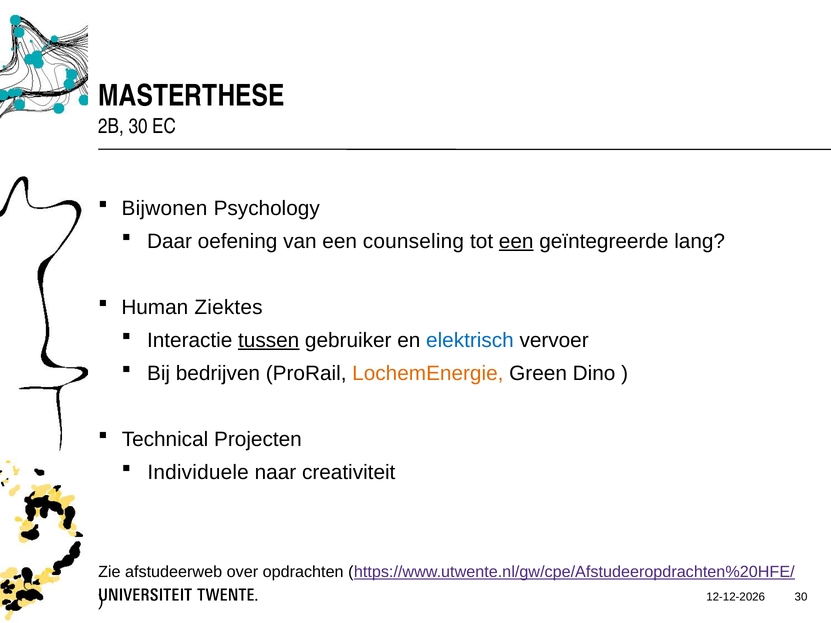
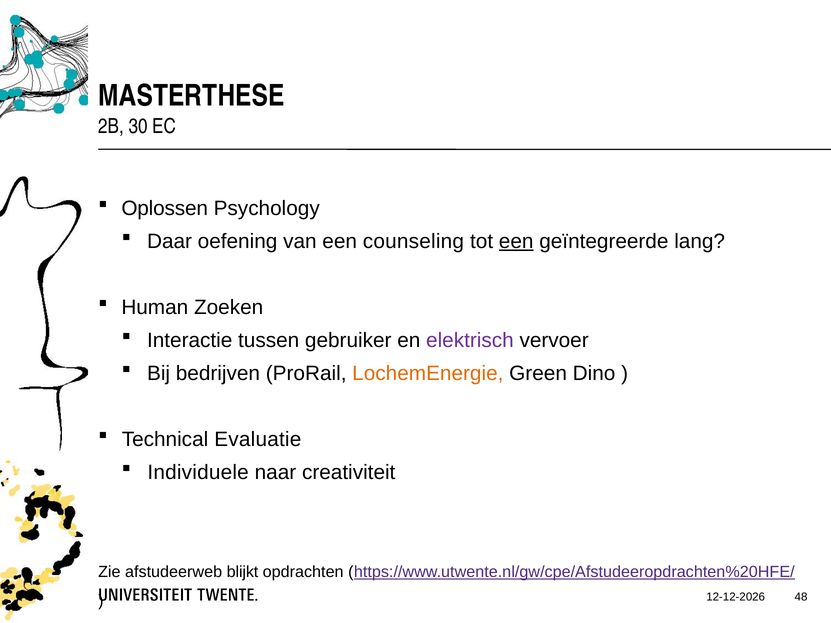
Bijwonen: Bijwonen -> Oplossen
Ziektes: Ziektes -> Zoeken
tussen underline: present -> none
elektrisch colour: blue -> purple
Projecten: Projecten -> Evaluatie
over: over -> blijkt
30 at (801, 597): 30 -> 48
